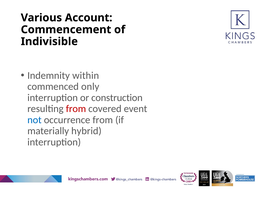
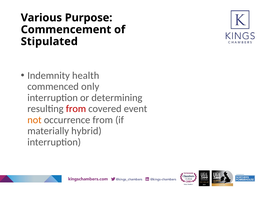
Account: Account -> Purpose
Indivisible: Indivisible -> Stipulated
within: within -> health
construction: construction -> determining
not colour: blue -> orange
